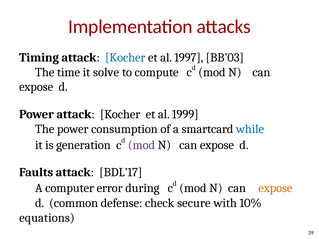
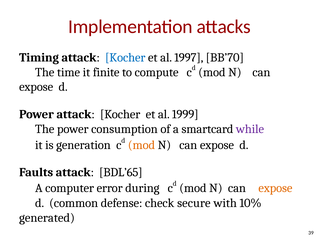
BB’03: BB’03 -> BB’70
solve: solve -> finite
while colour: blue -> purple
mod at (141, 145) colour: purple -> orange
BDL’17: BDL’17 -> BDL’65
equations: equations -> generated
